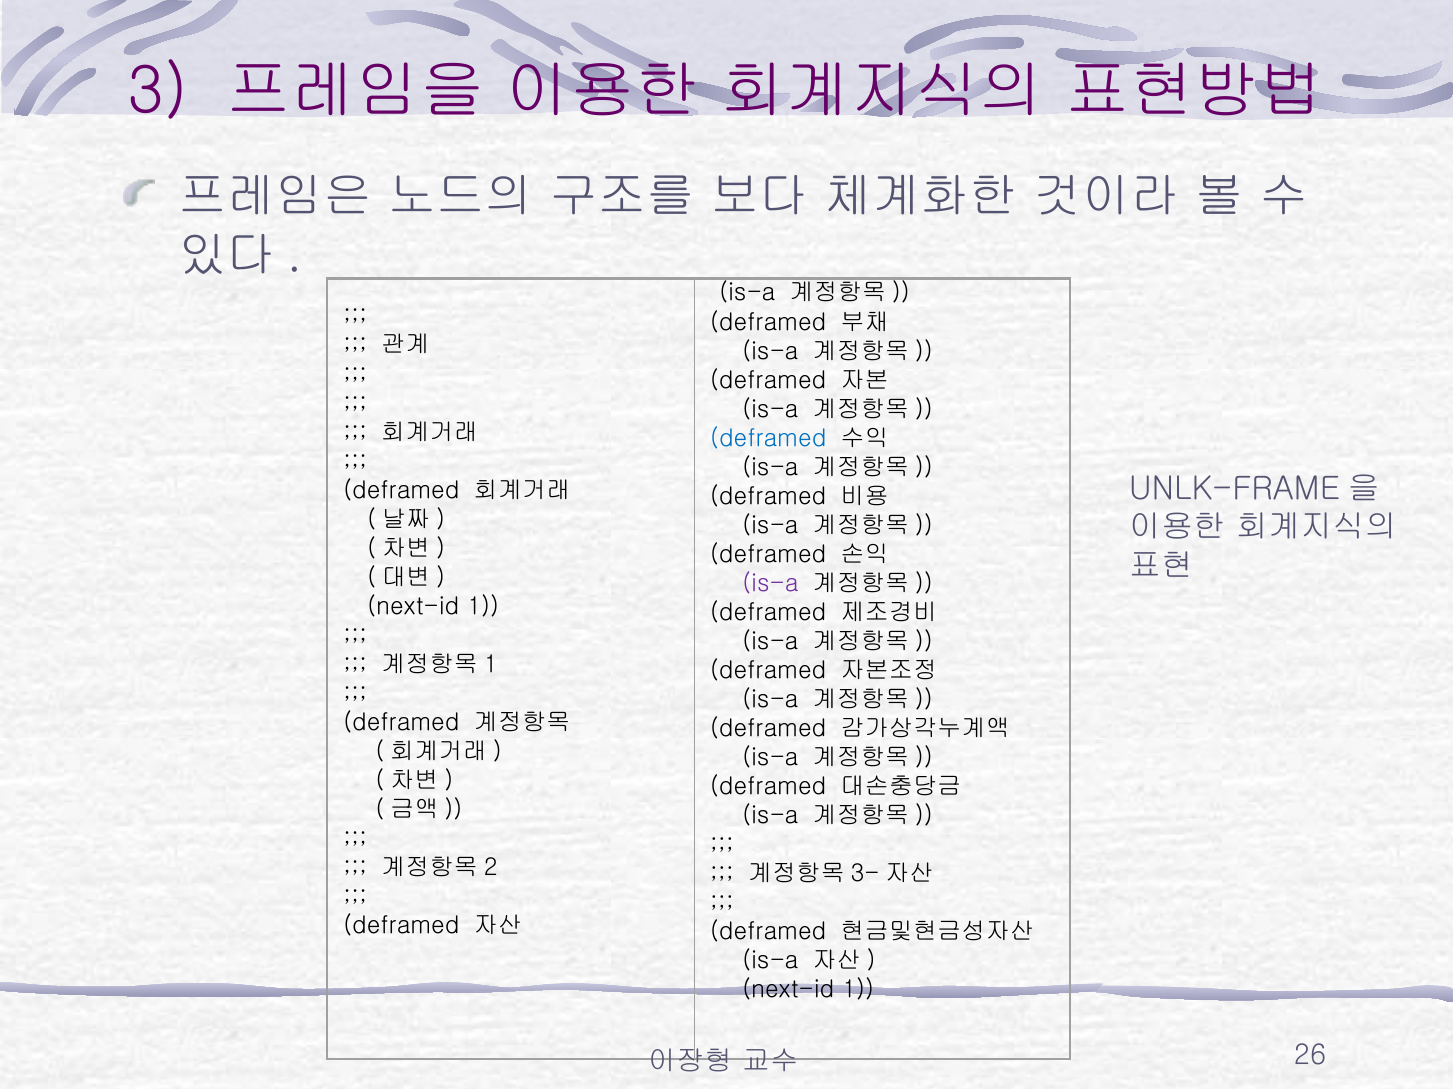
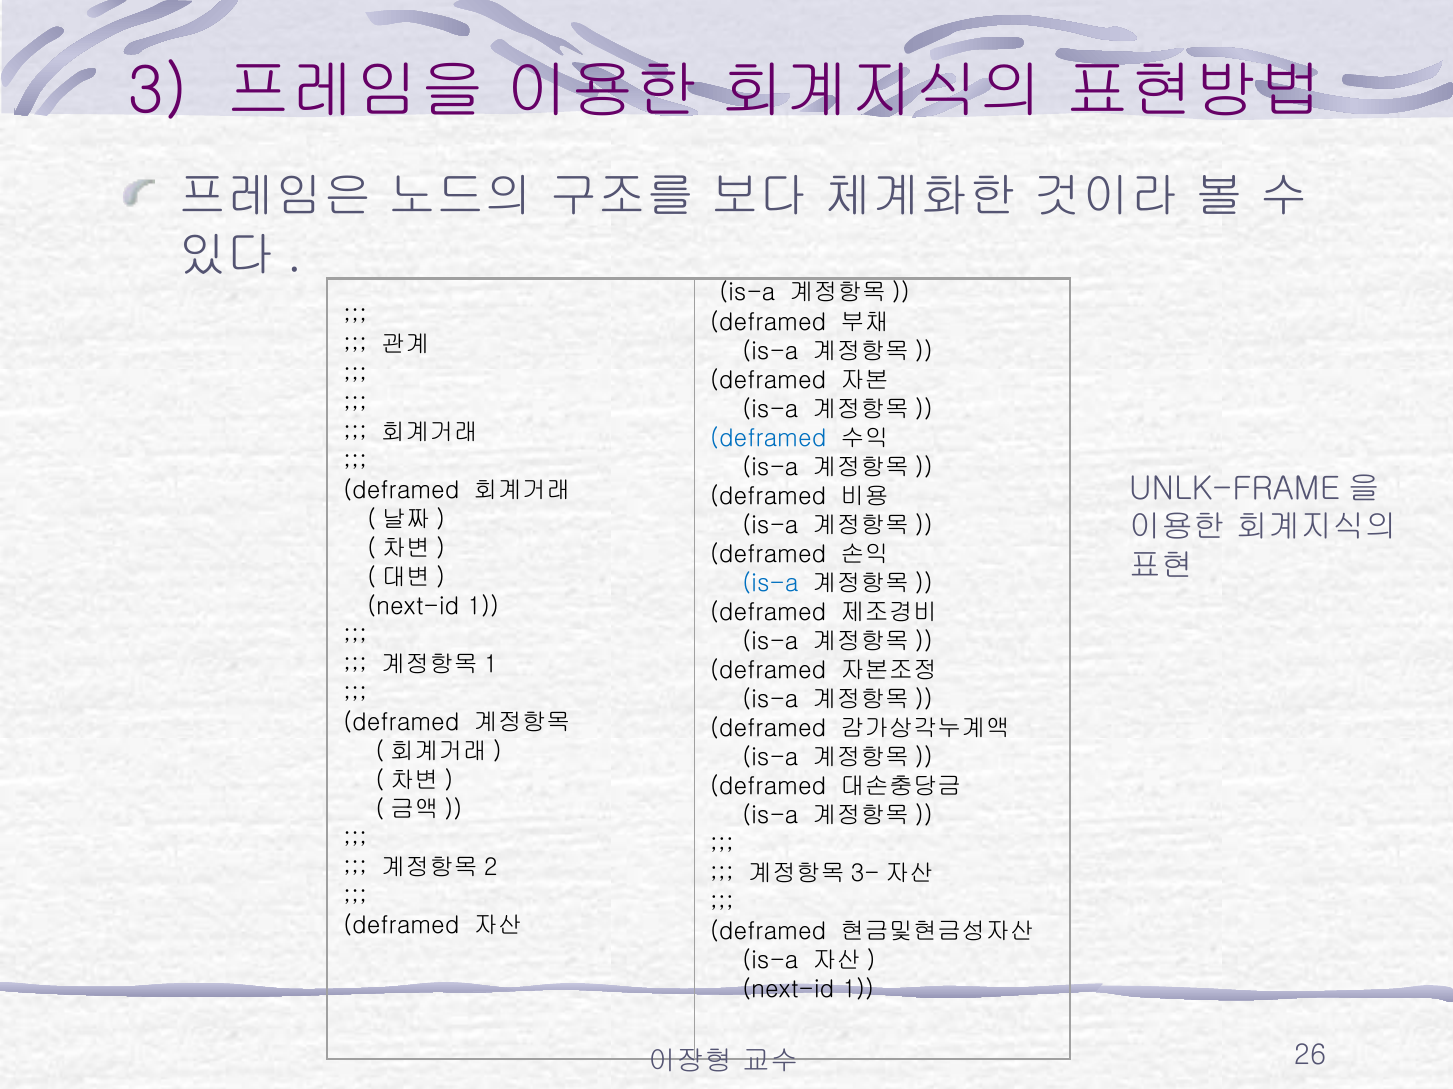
is-a at (770, 584) colour: purple -> blue
